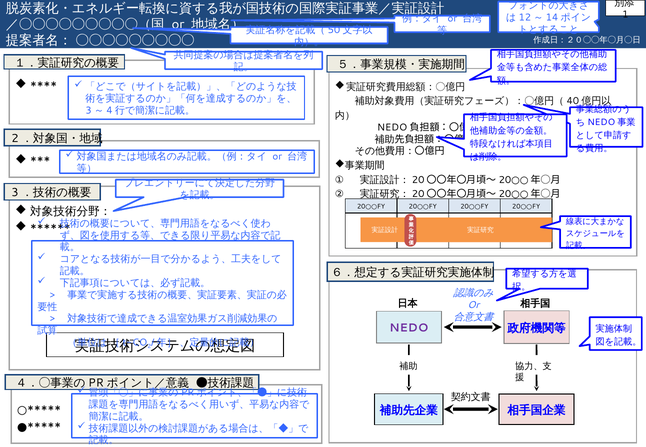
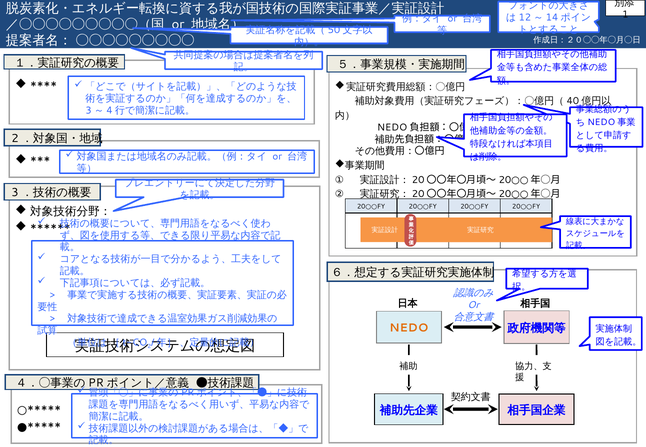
NEDO colour: purple -> orange
